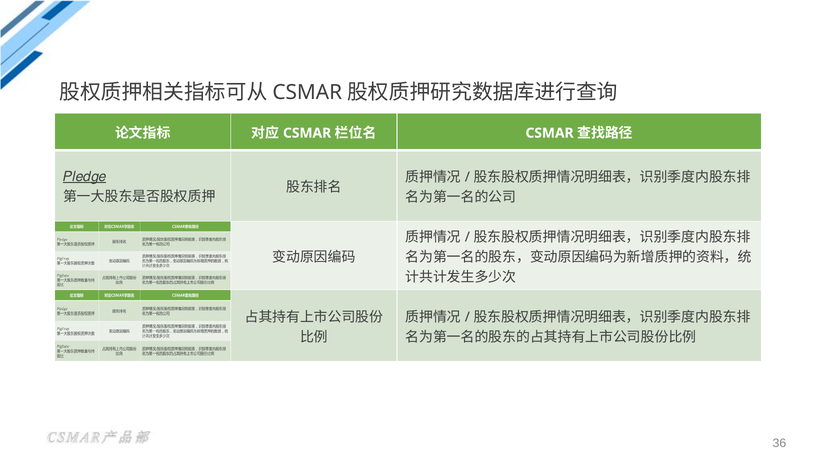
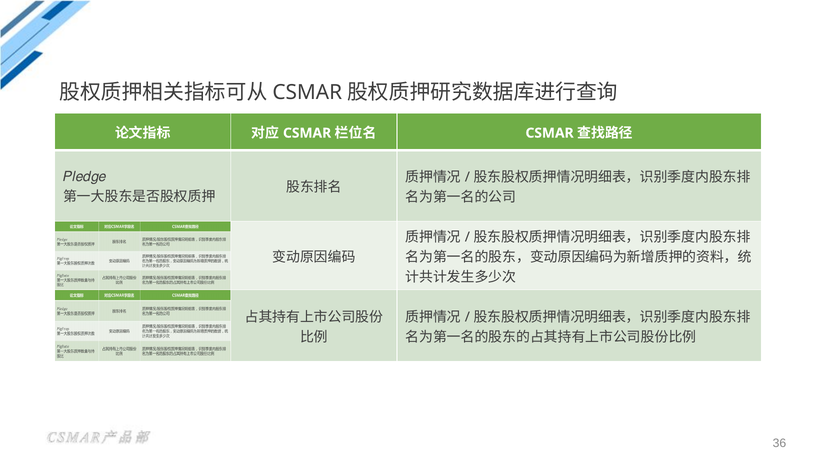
𝑃𝑙𝑒𝑑𝑔𝑒 underline: present -> none
